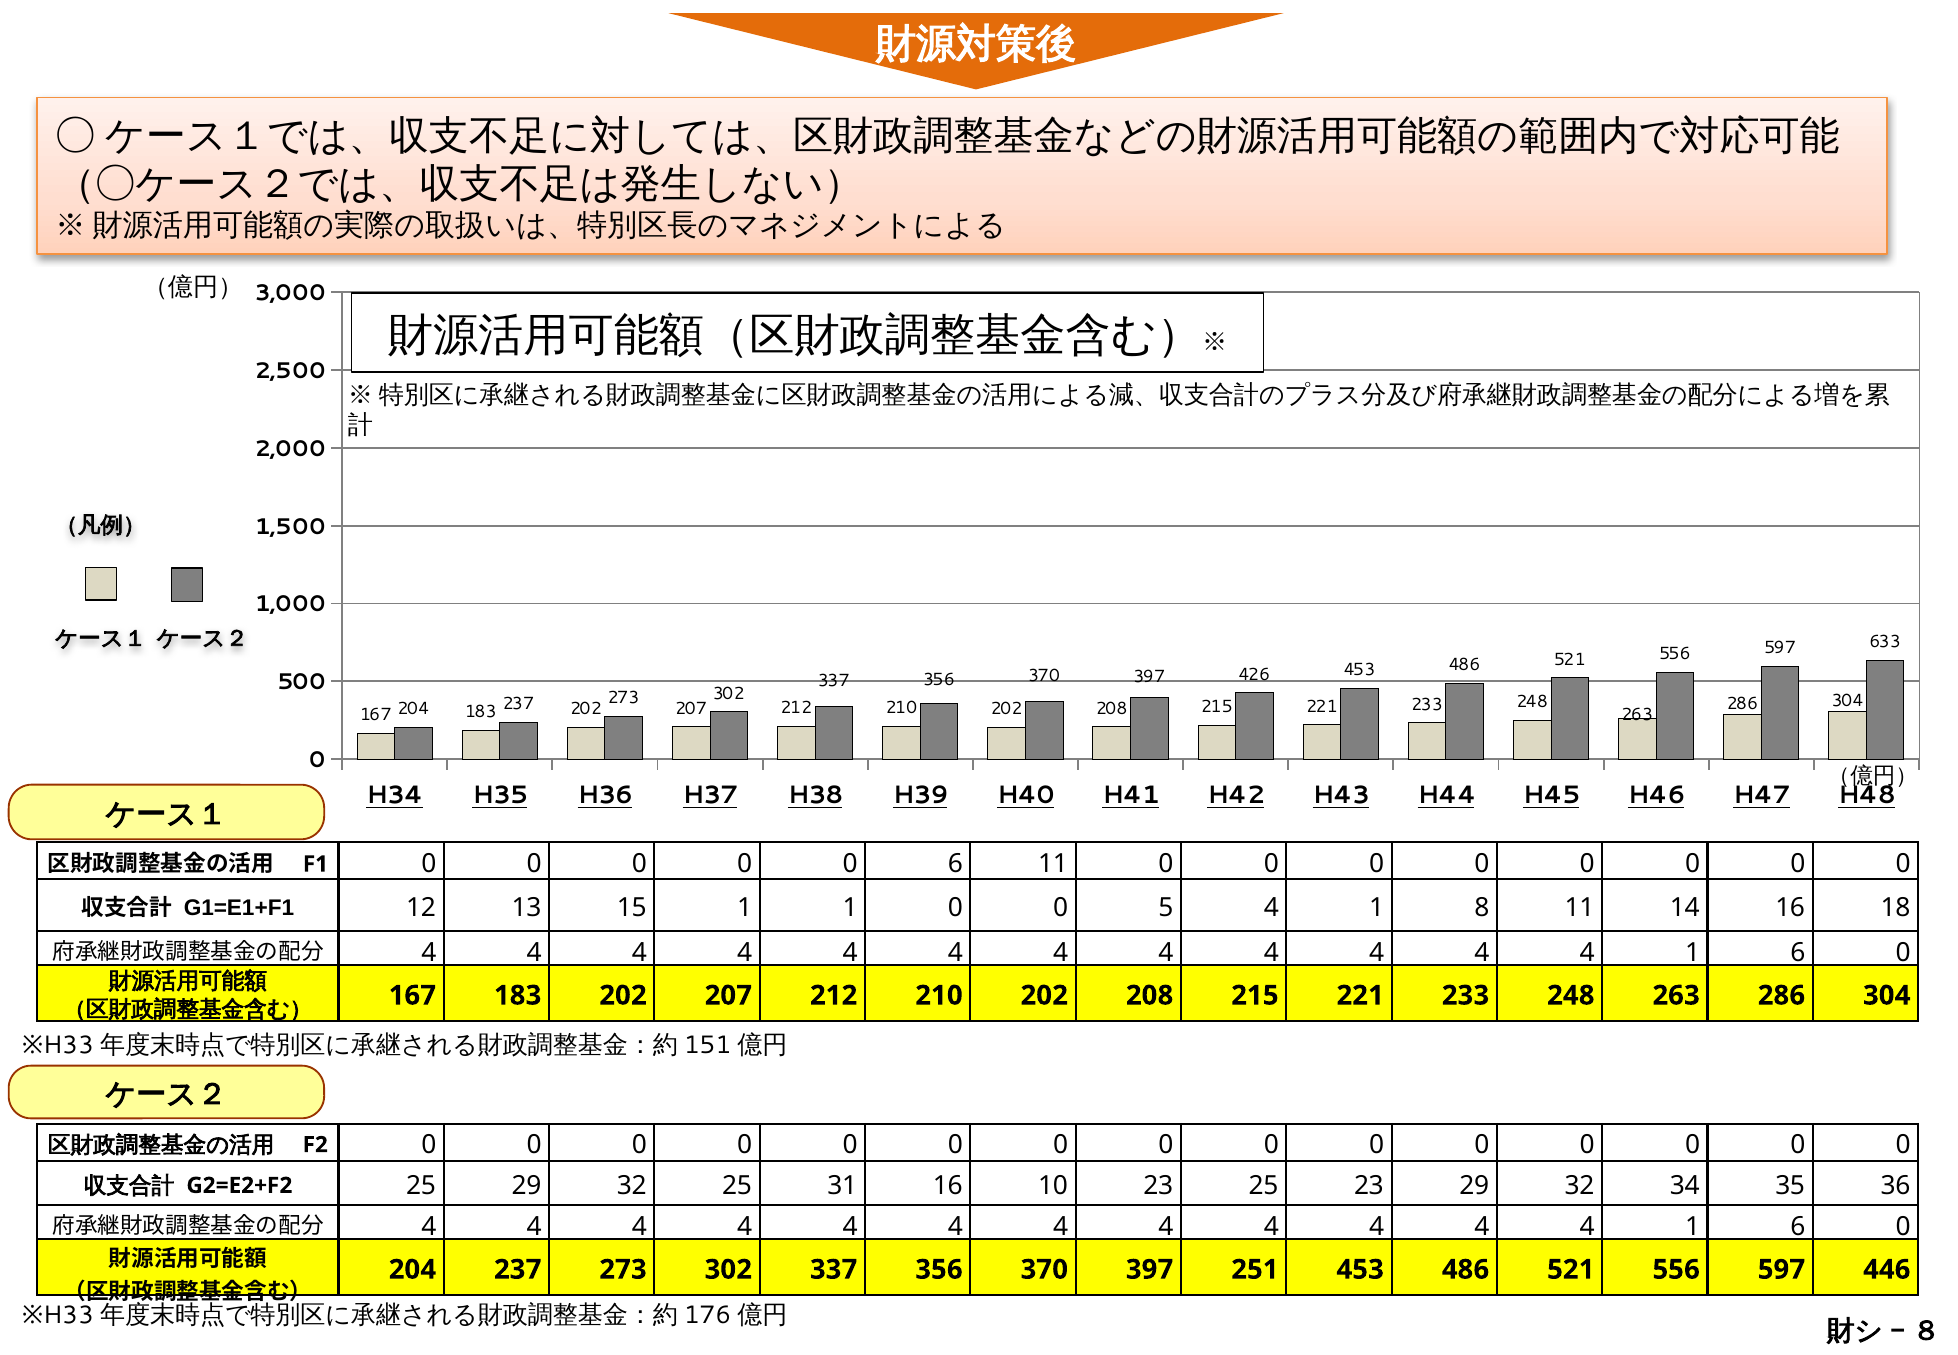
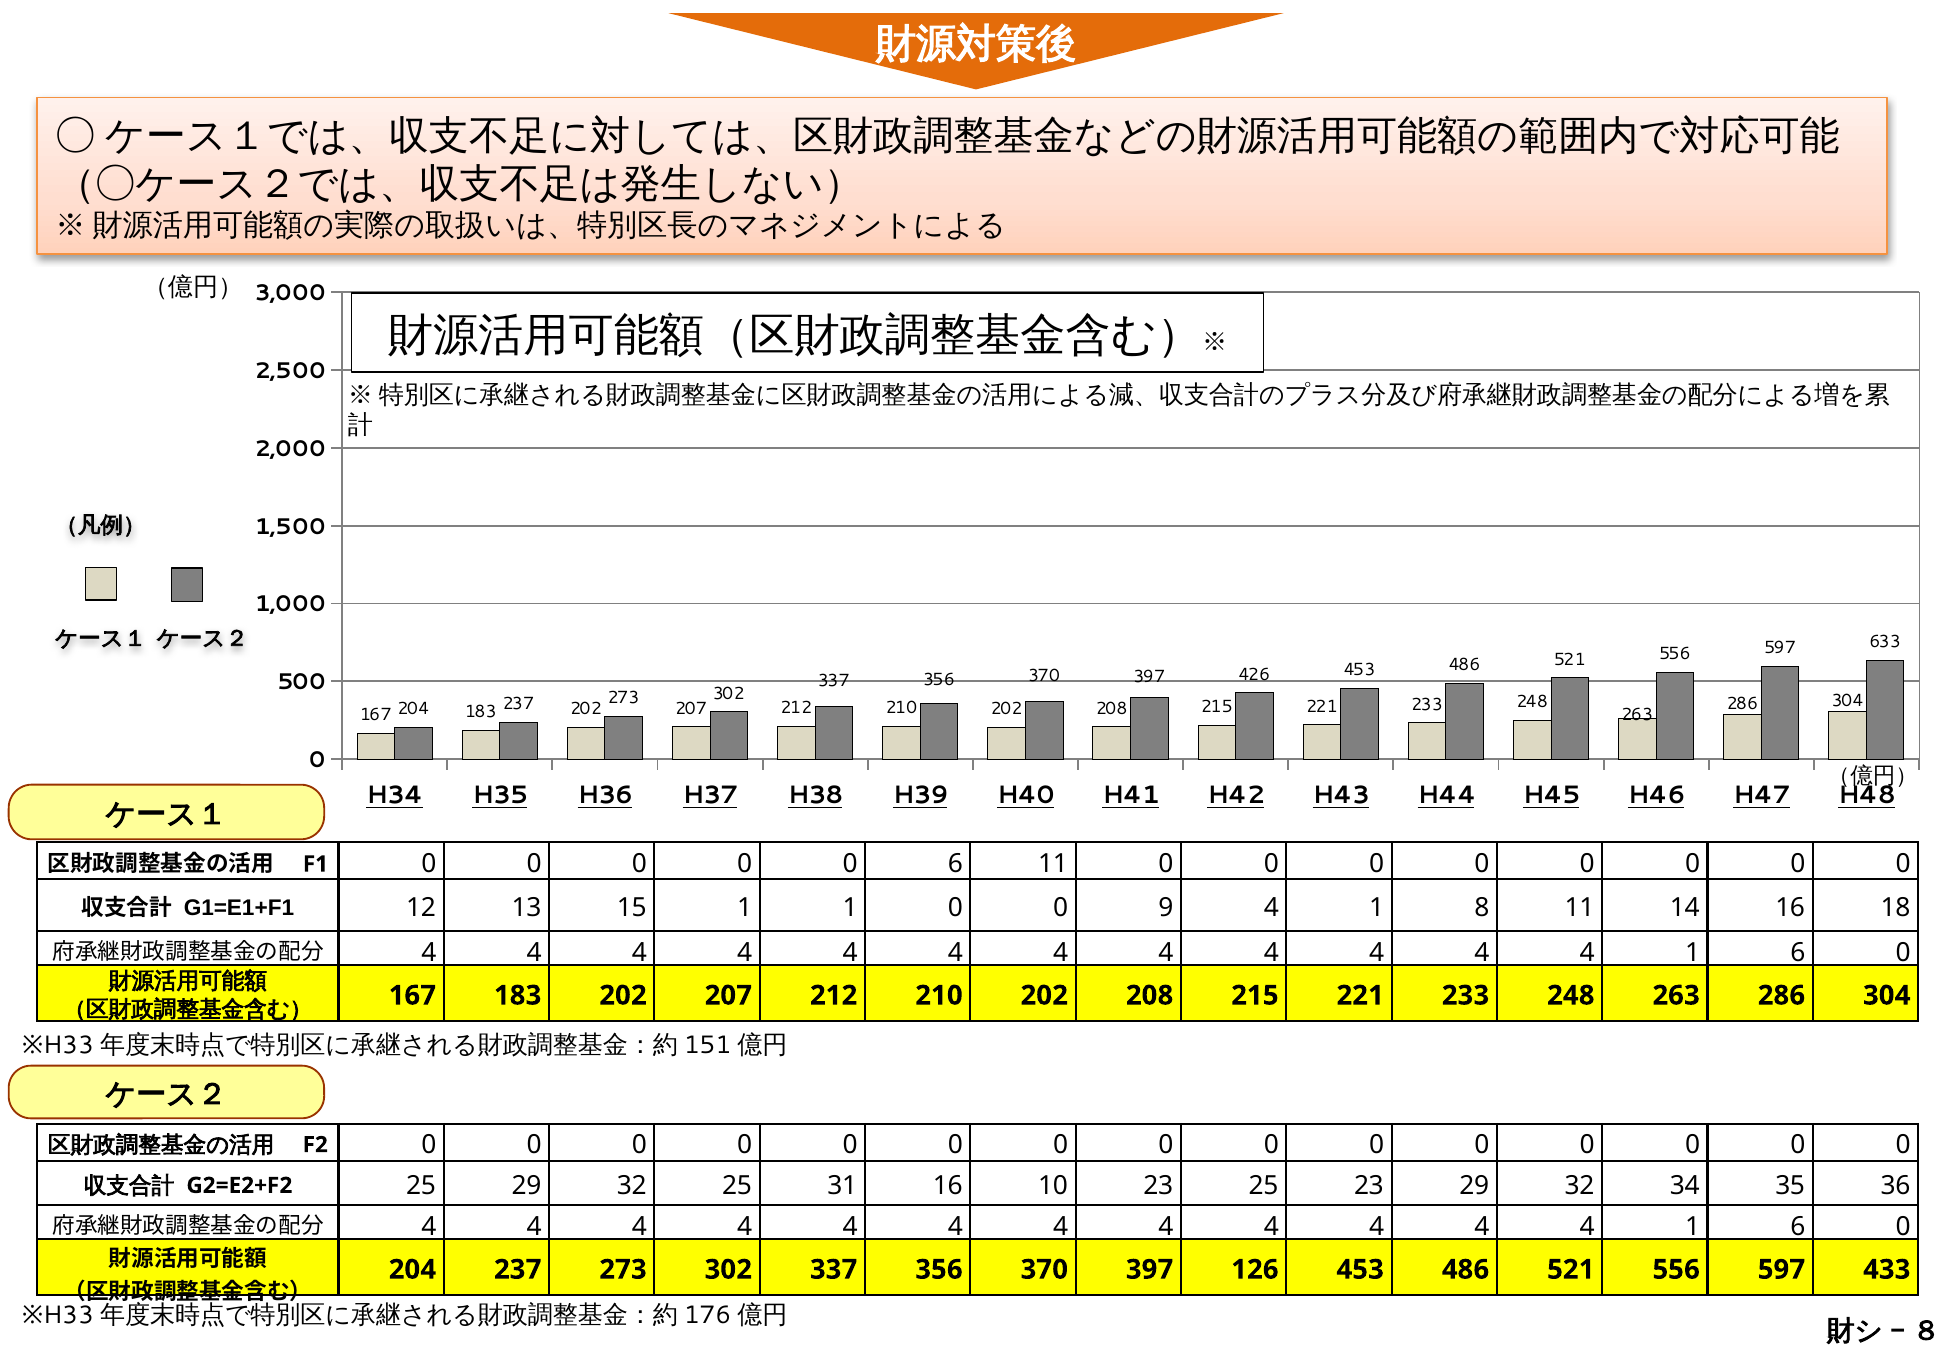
5: 5 -> 9
251: 251 -> 126
446: 446 -> 433
